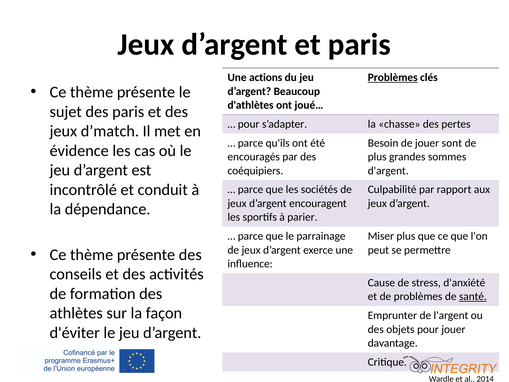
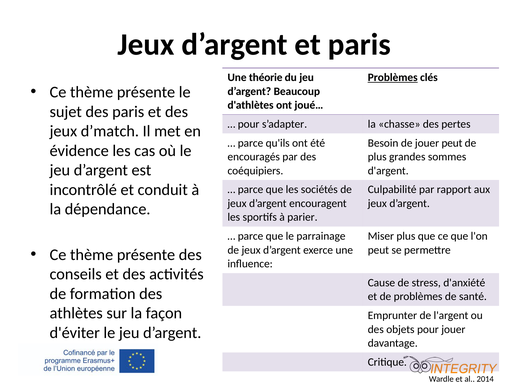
actions: actions -> théorie
jouer sont: sont -> peut
santé underline: present -> none
